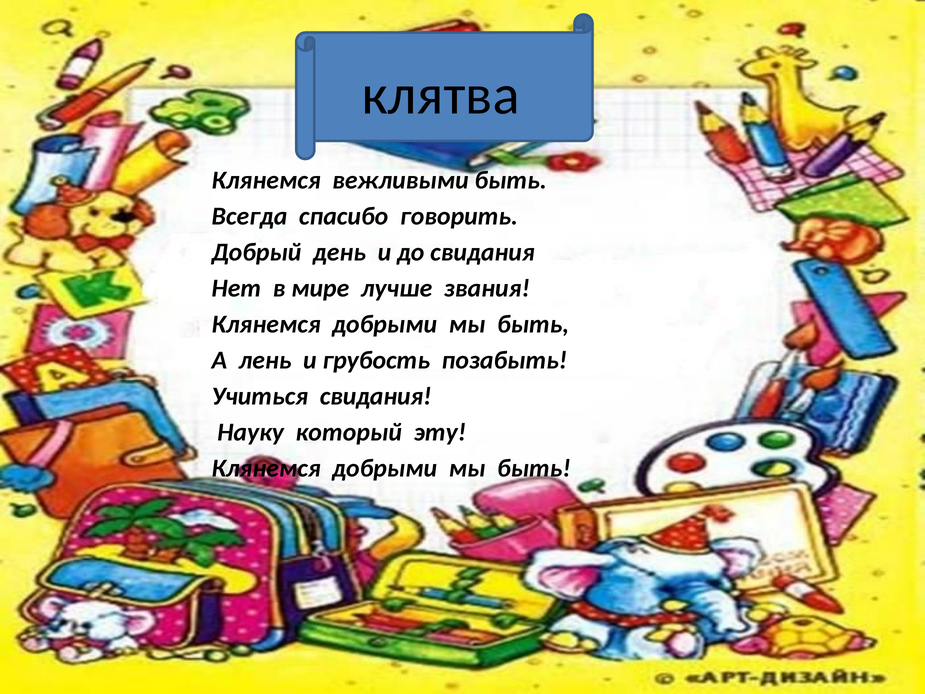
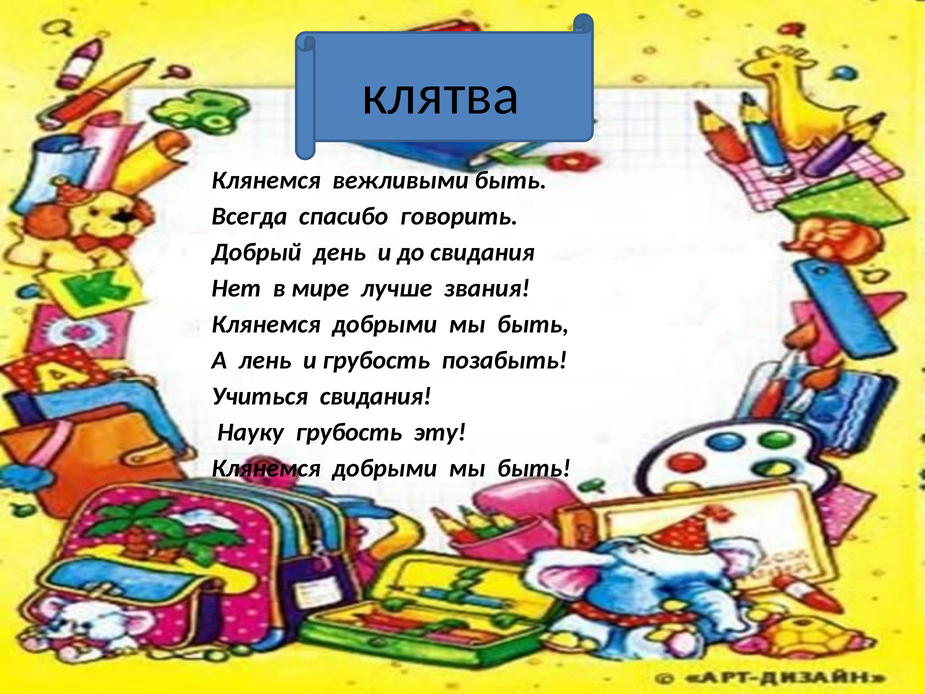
Науку который: который -> грубость
